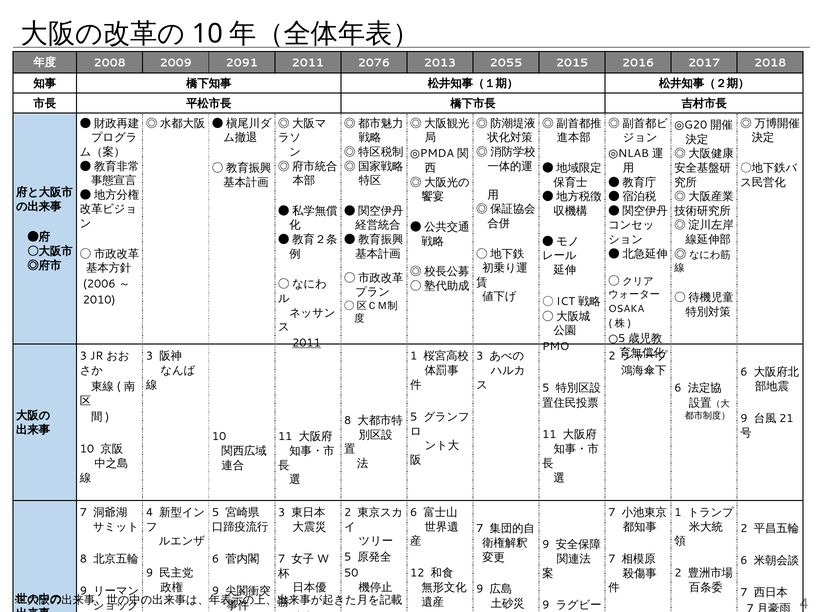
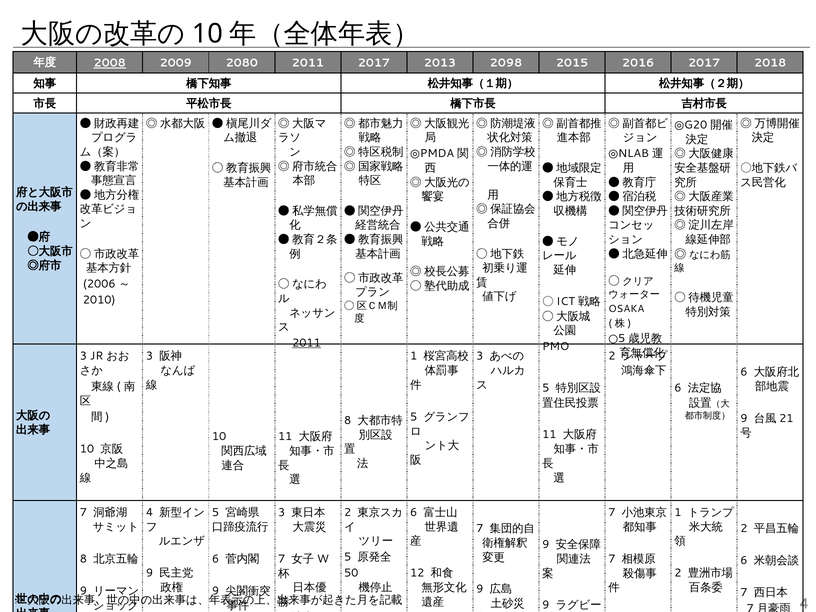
2008 underline: none -> present
2091: 2091 -> 2080
2011 2076: 2076 -> 2017
2055: 2055 -> 2098
